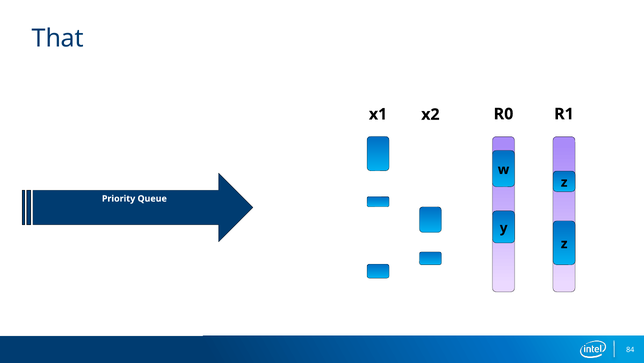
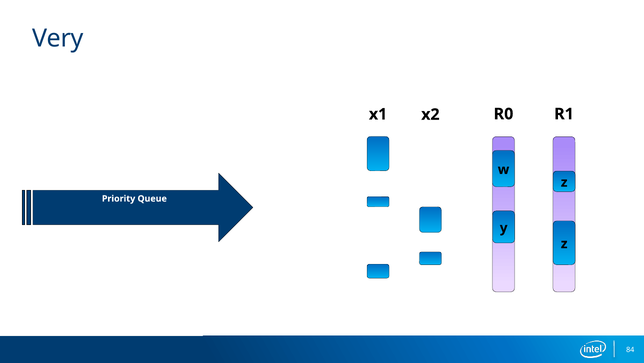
That: That -> Very
